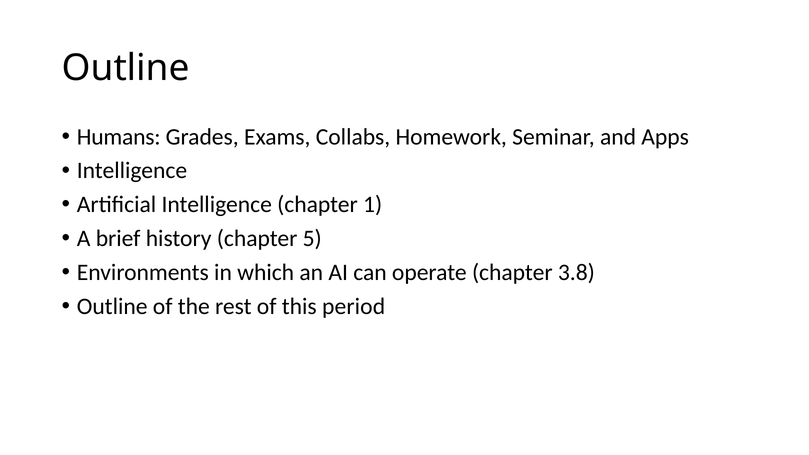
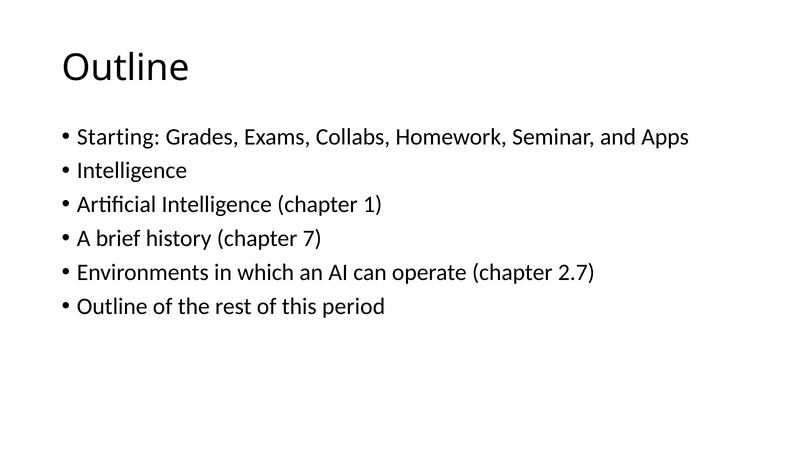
Humans: Humans -> Starting
5: 5 -> 7
3.8: 3.8 -> 2.7
